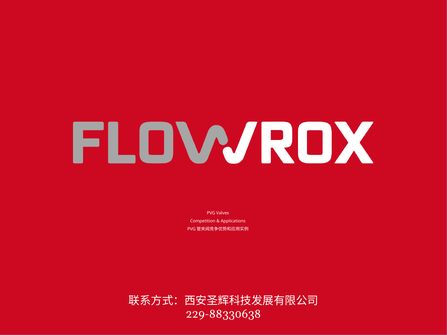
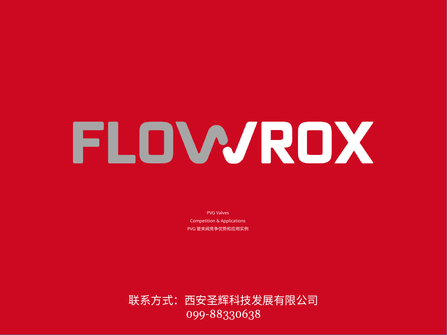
229-88330638: 229-88330638 -> 099-88330638
